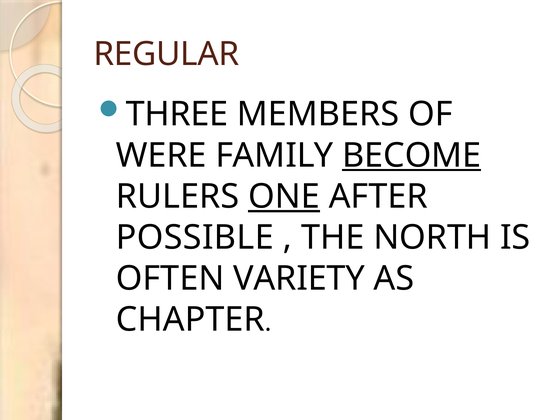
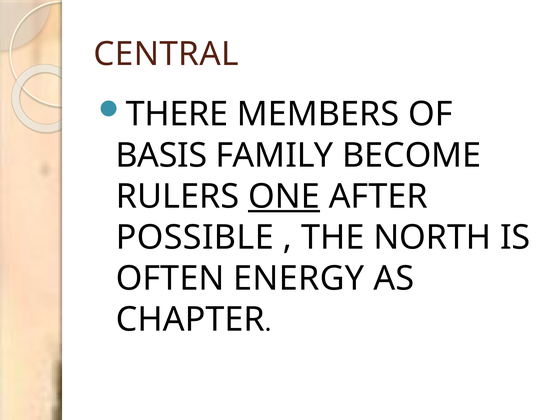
REGULAR: REGULAR -> CENTRAL
THREE: THREE -> THERE
WERE: WERE -> BASIS
BECOME underline: present -> none
VARIETY: VARIETY -> ENERGY
